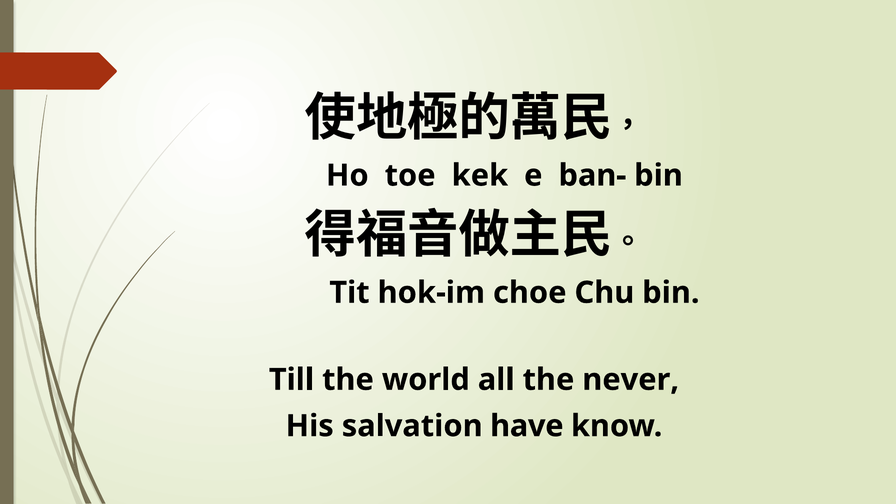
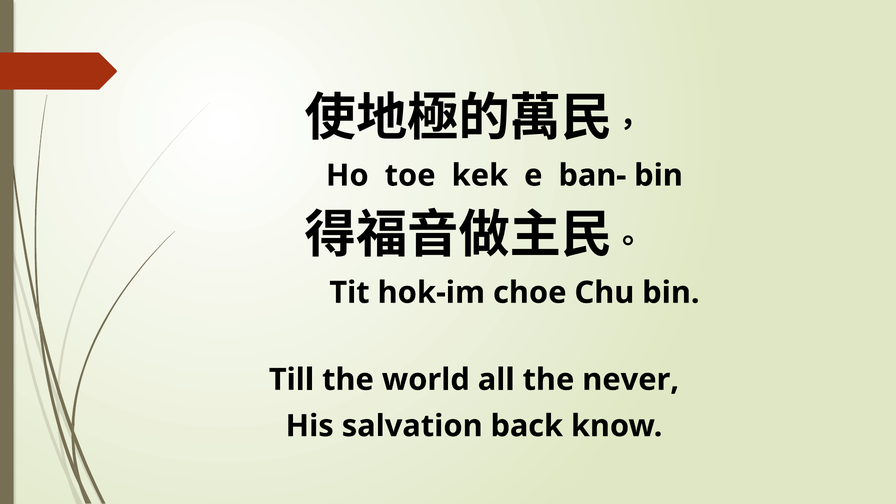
have: have -> back
